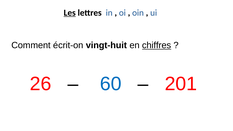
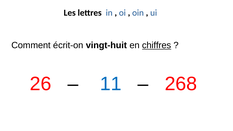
Les underline: present -> none
60: 60 -> 11
201: 201 -> 268
